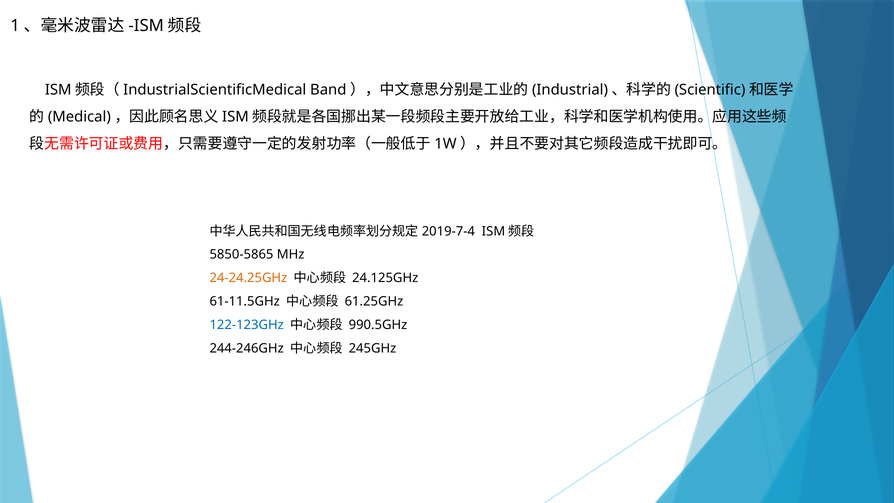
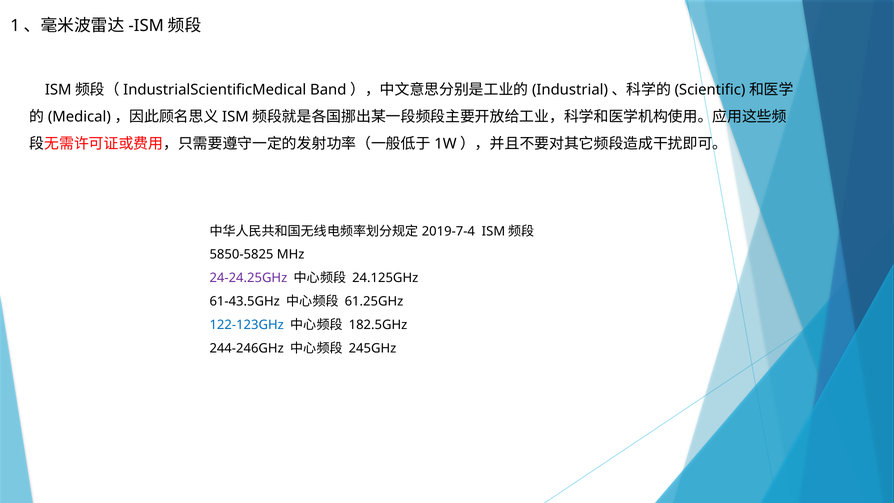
5850-5865: 5850-5865 -> 5850-5825
24-24.25GHz colour: orange -> purple
61-11.5GHz: 61-11.5GHz -> 61-43.5GHz
990.5GHz: 990.5GHz -> 182.5GHz
